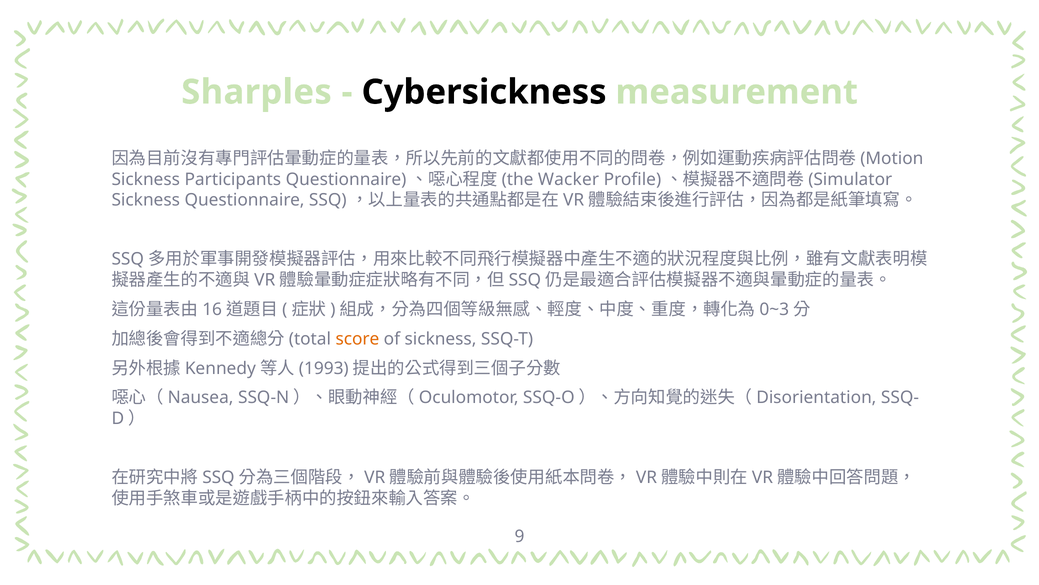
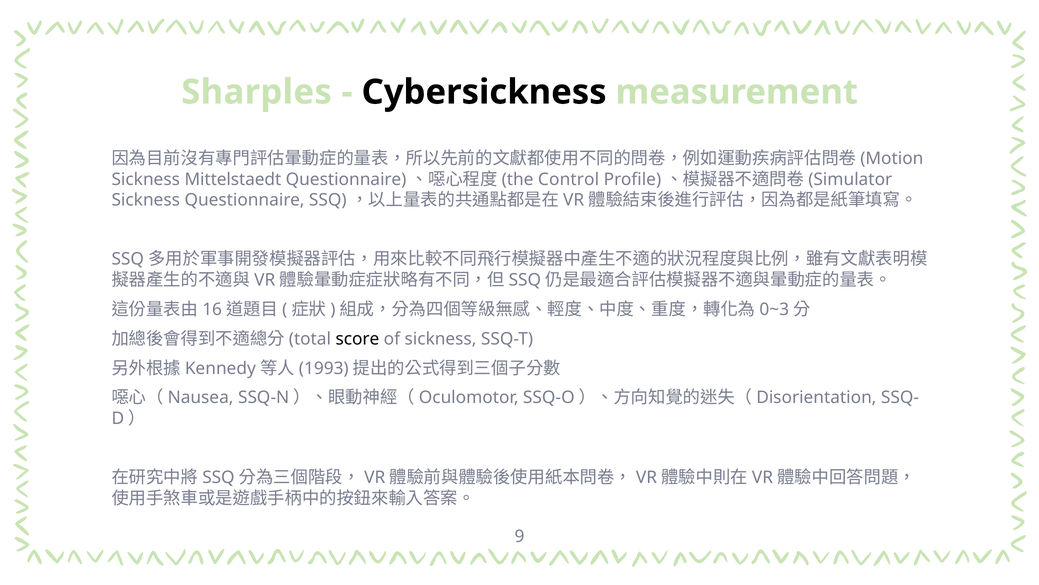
Participants: Participants -> Mittelstaedt
Wacker: Wacker -> Control
score colour: orange -> black
